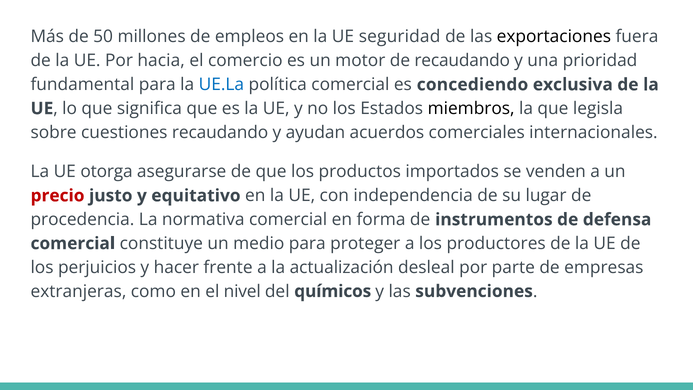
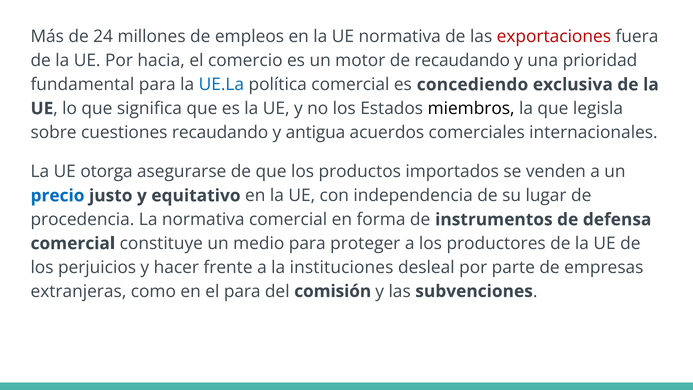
50: 50 -> 24
UE seguridad: seguridad -> normativa
exportaciones colour: black -> red
ayudan: ayudan -> antigua
precio colour: red -> blue
actualización: actualización -> instituciones
el nivel: nivel -> para
químicos: químicos -> comisión
